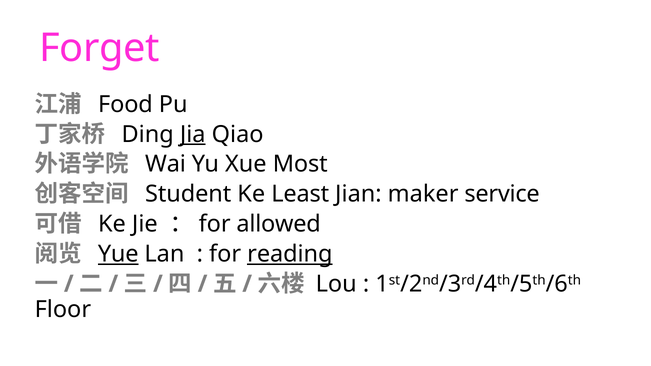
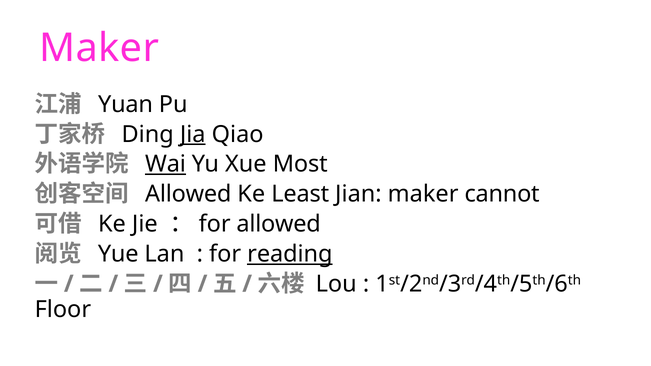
Forget at (99, 48): Forget -> Maker
Food: Food -> Yuan
Wai underline: none -> present
Student at (188, 194): Student -> Allowed
service: service -> cannot
Yue underline: present -> none
